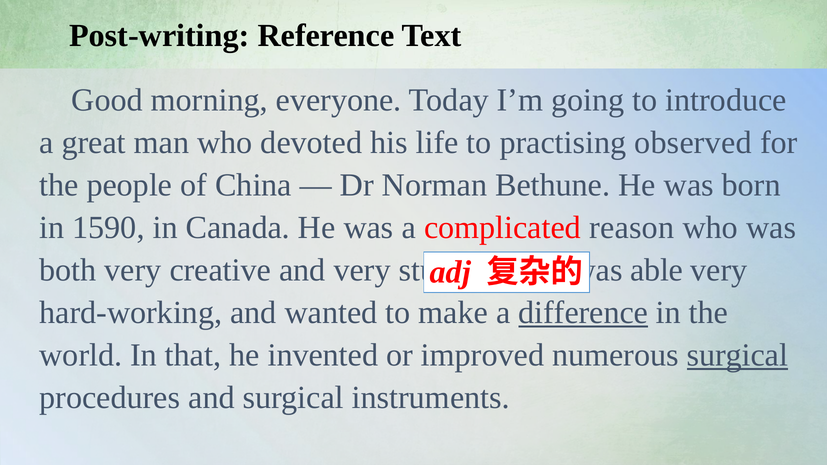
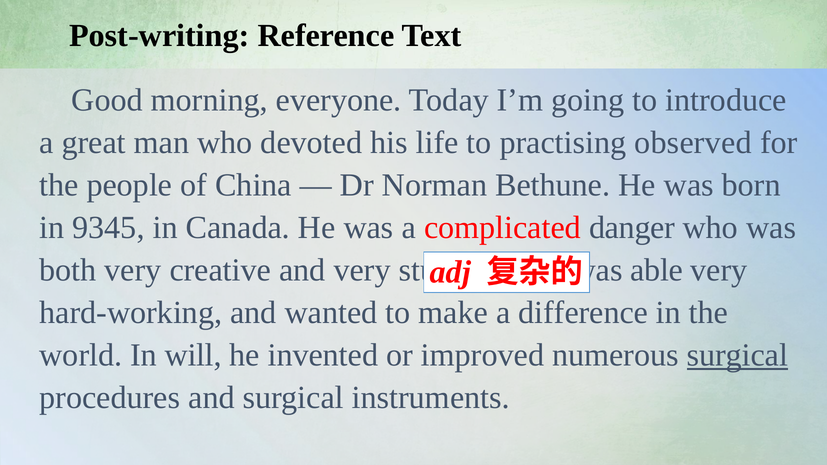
1590: 1590 -> 9345
reason: reason -> danger
difference underline: present -> none
that: that -> will
